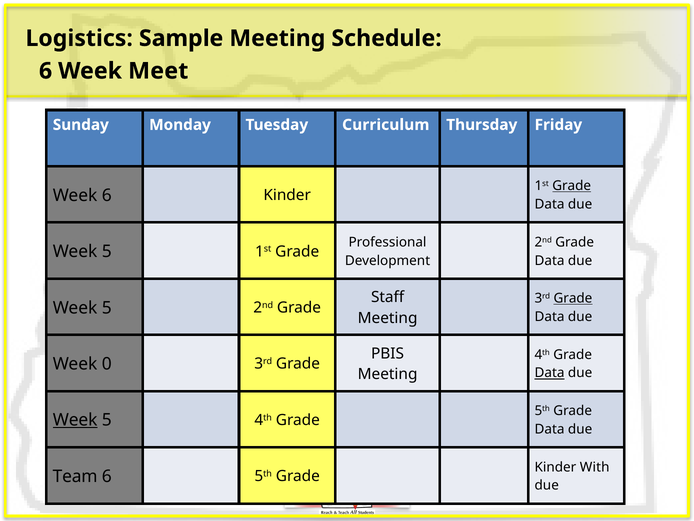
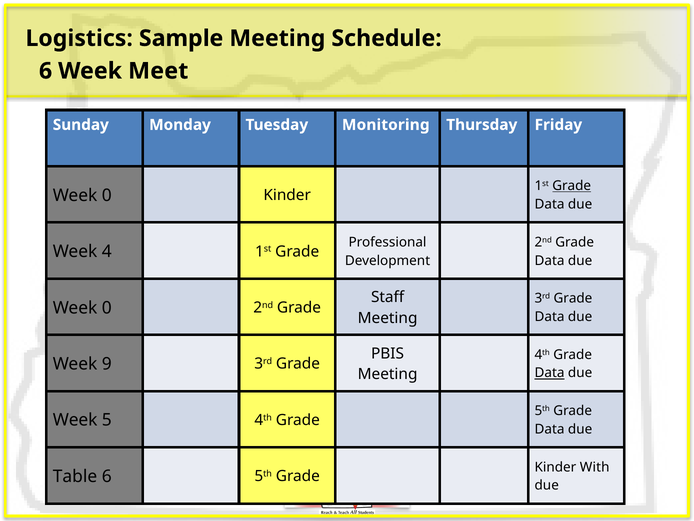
Curriculum: Curriculum -> Monitoring
6 at (107, 195): 6 -> 0
5 at (107, 251): 5 -> 4
Grade at (573, 298) underline: present -> none
5 at (107, 307): 5 -> 0
0: 0 -> 9
Week at (75, 420) underline: present -> none
Team: Team -> Table
